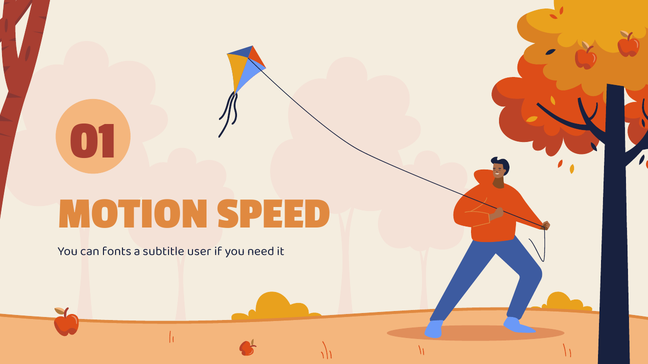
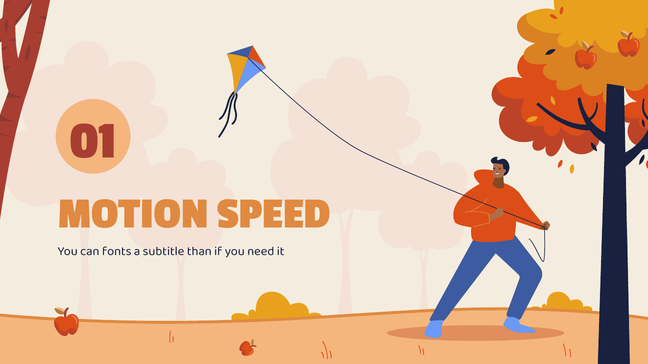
user: user -> than
